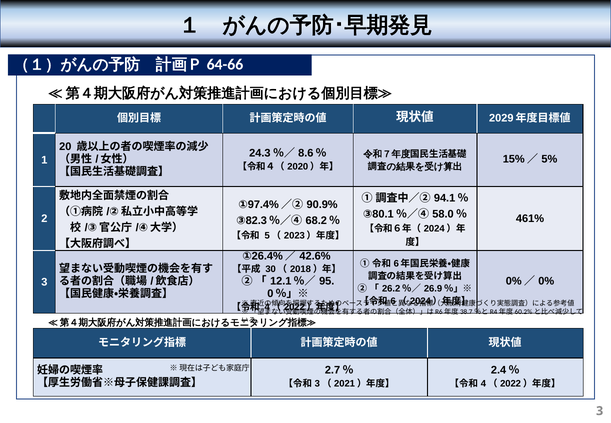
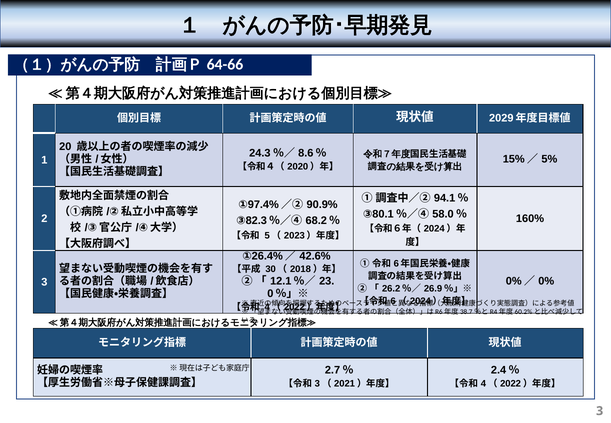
461%: 461% -> 160%
95: 95 -> 23
